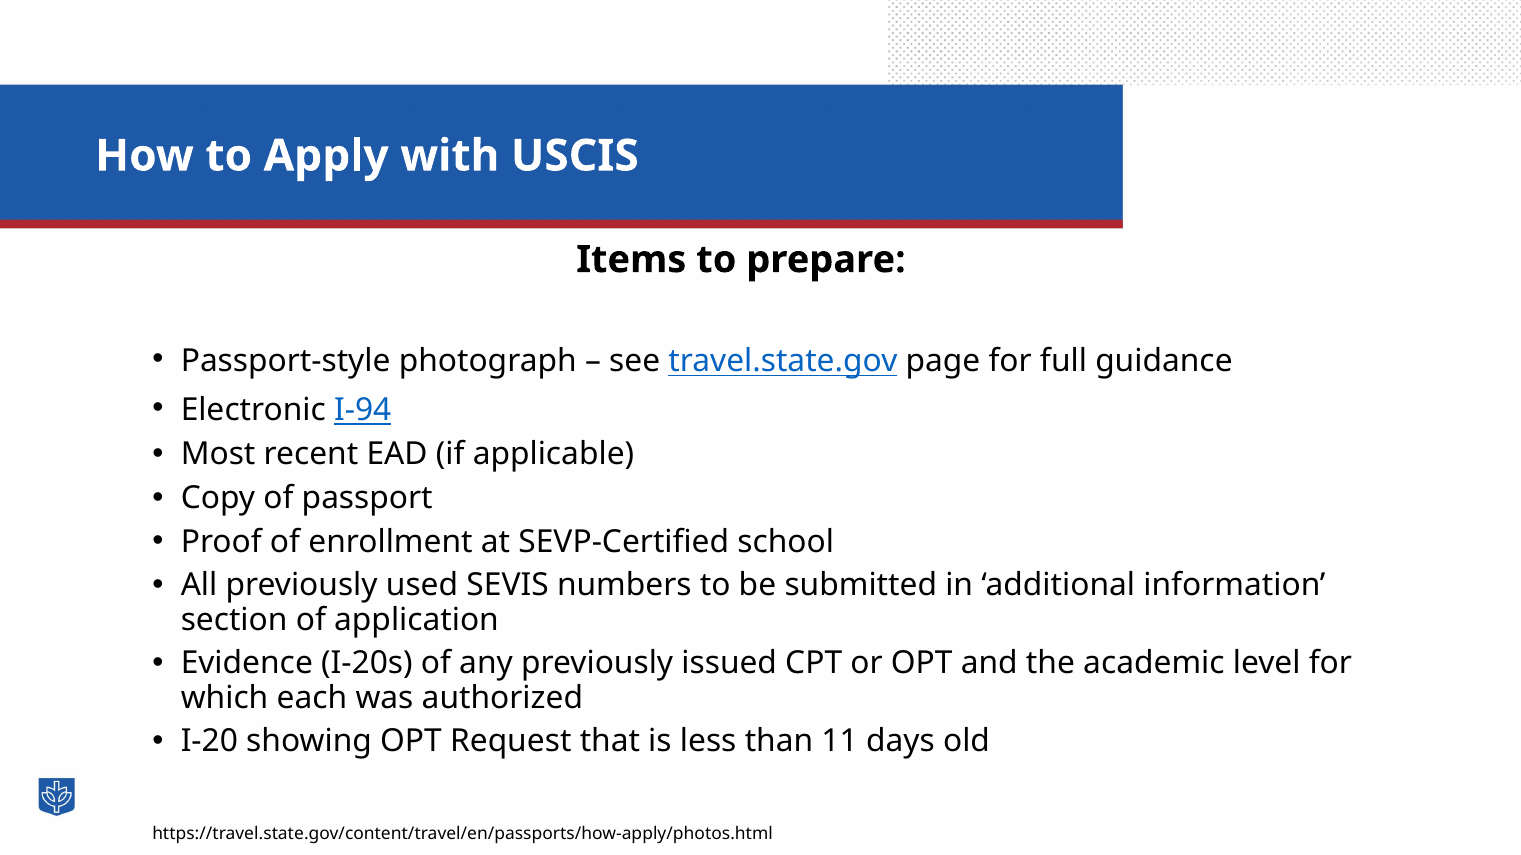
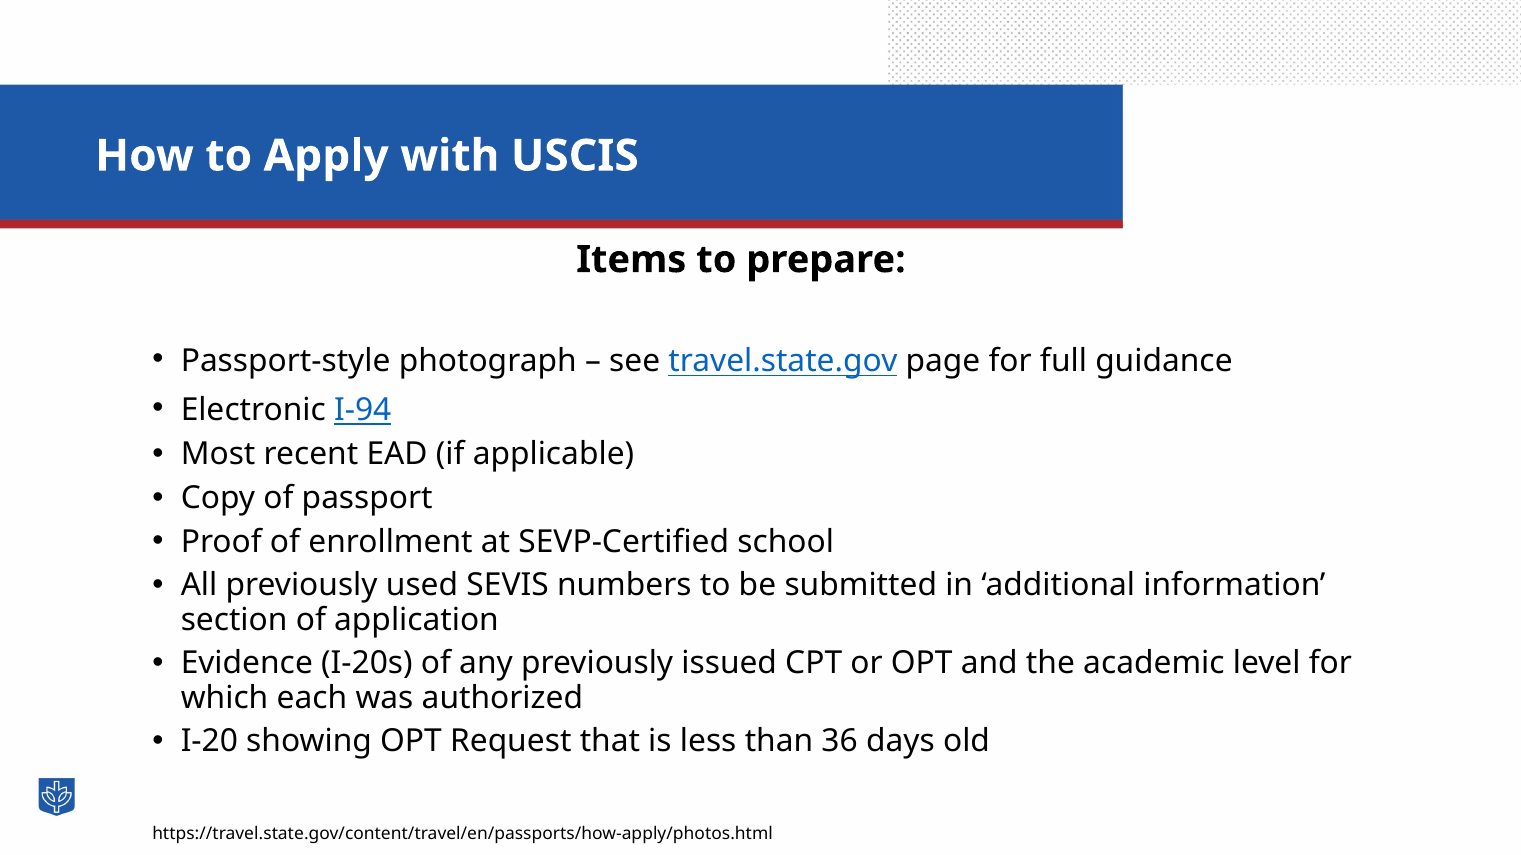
11: 11 -> 36
